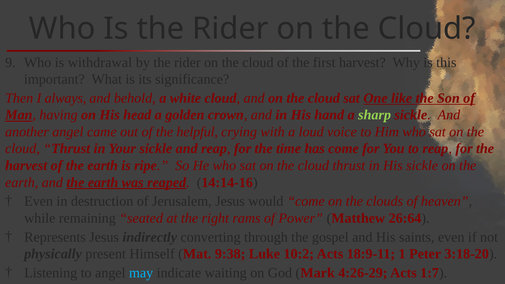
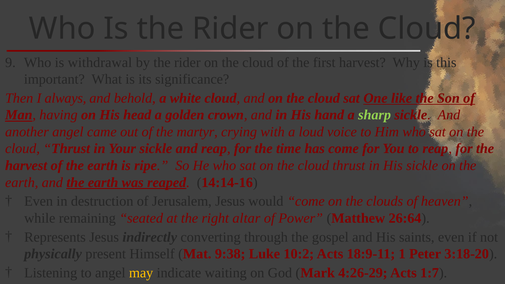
helpful: helpful -> martyr
rams: rams -> altar
may colour: light blue -> yellow
